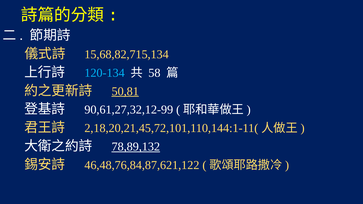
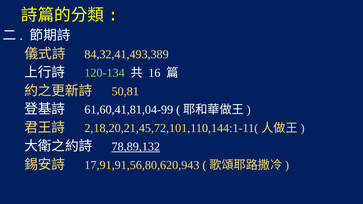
15,68,82,715,134: 15,68,82,715,134 -> 84,32,41,493,389
120-134 colour: light blue -> light green
58: 58 -> 16
50,81 underline: present -> none
90,61,27,32,12-99: 90,61,27,32,12-99 -> 61,60,41,81,04-99
46,48,76,84,87,621,122: 46,48,76,84,87,621,122 -> 17,91,91,56,80,620,943
